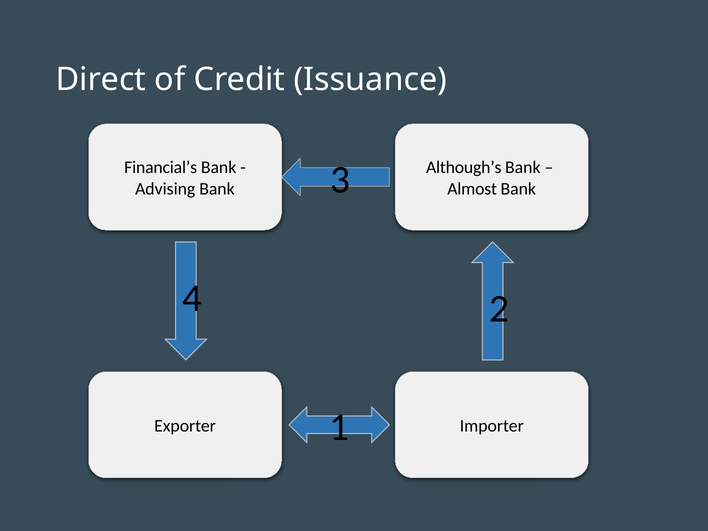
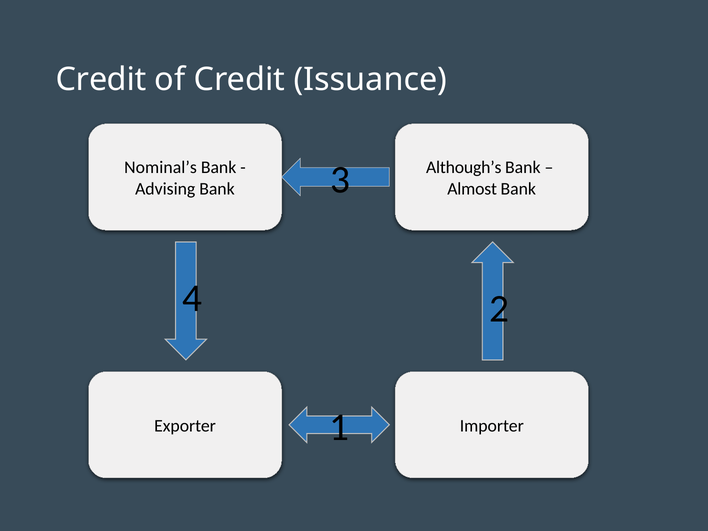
Direct at (101, 79): Direct -> Credit
Financial’s: Financial’s -> Nominal’s
